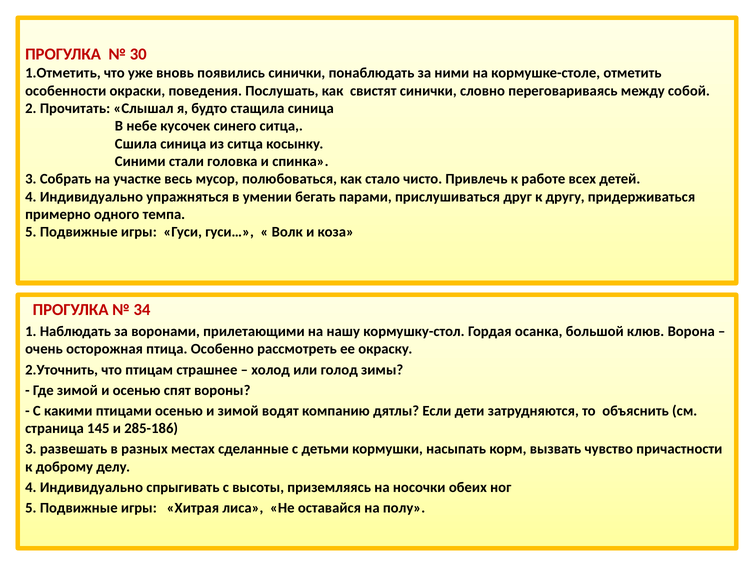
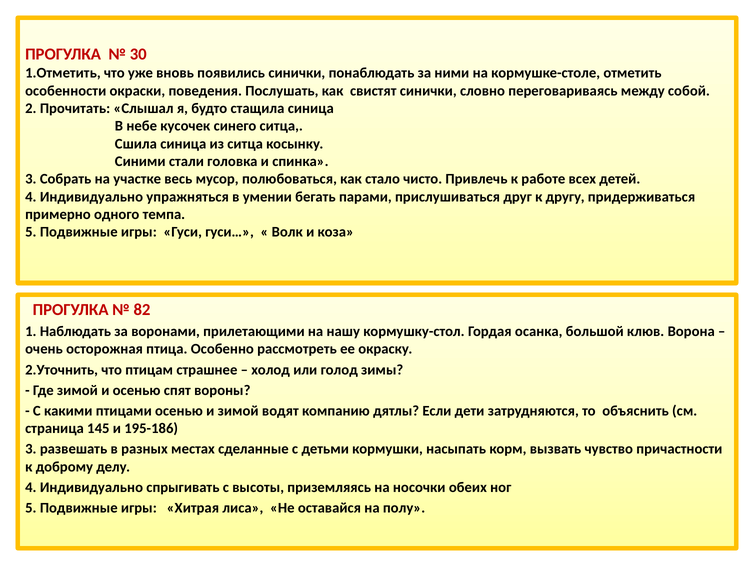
34: 34 -> 82
285-186: 285-186 -> 195-186
